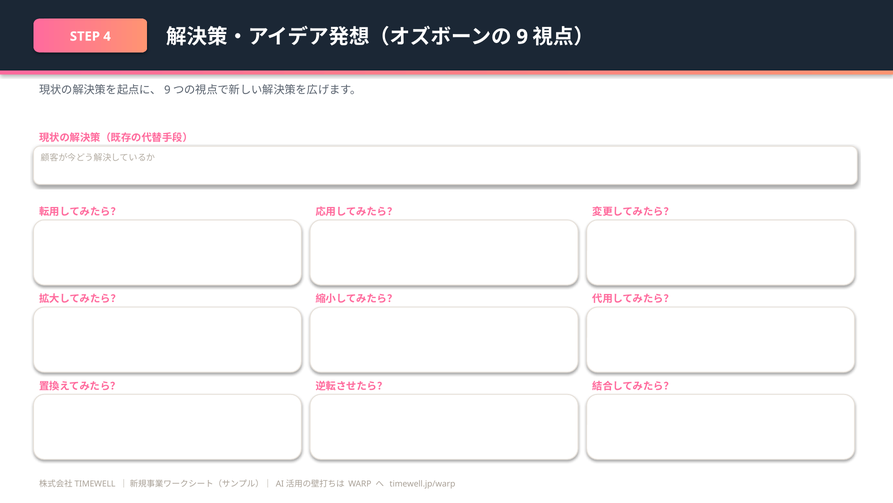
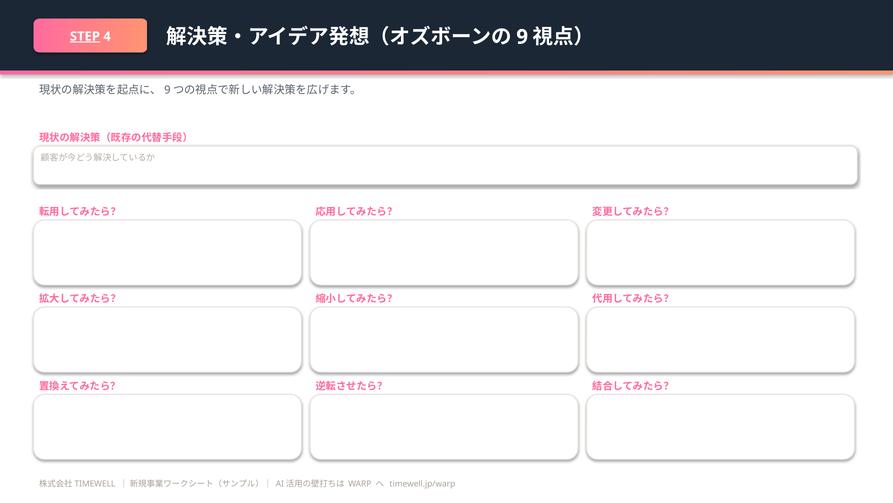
STEP underline: none -> present
